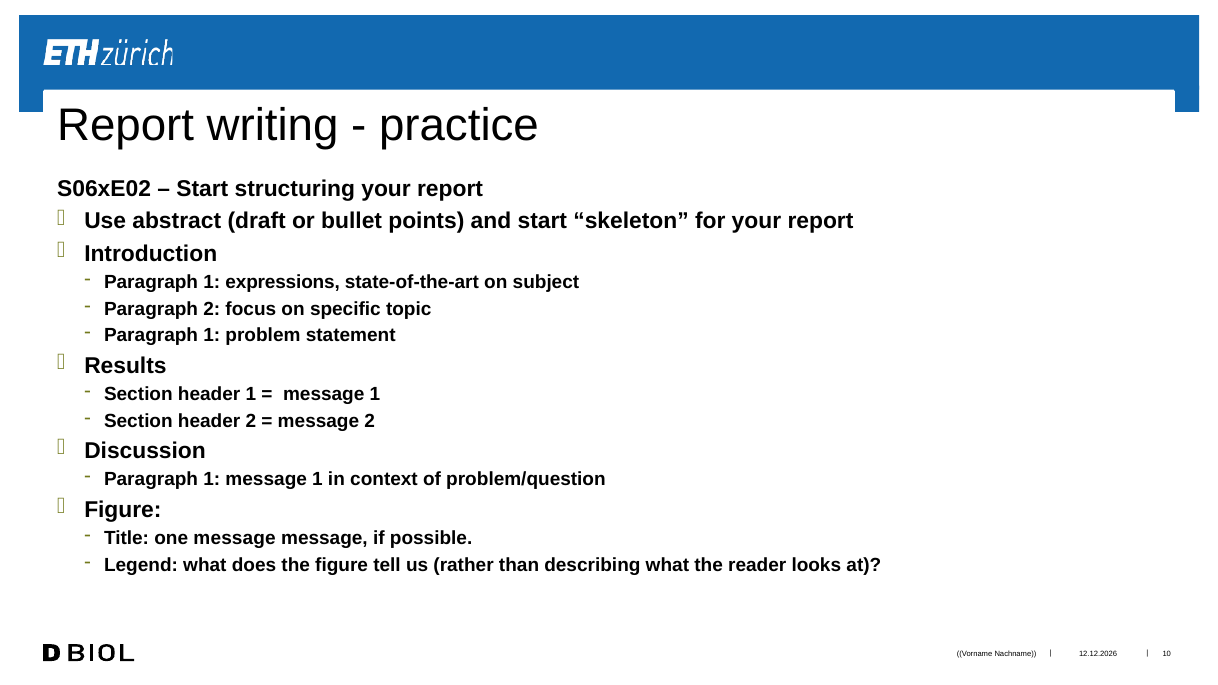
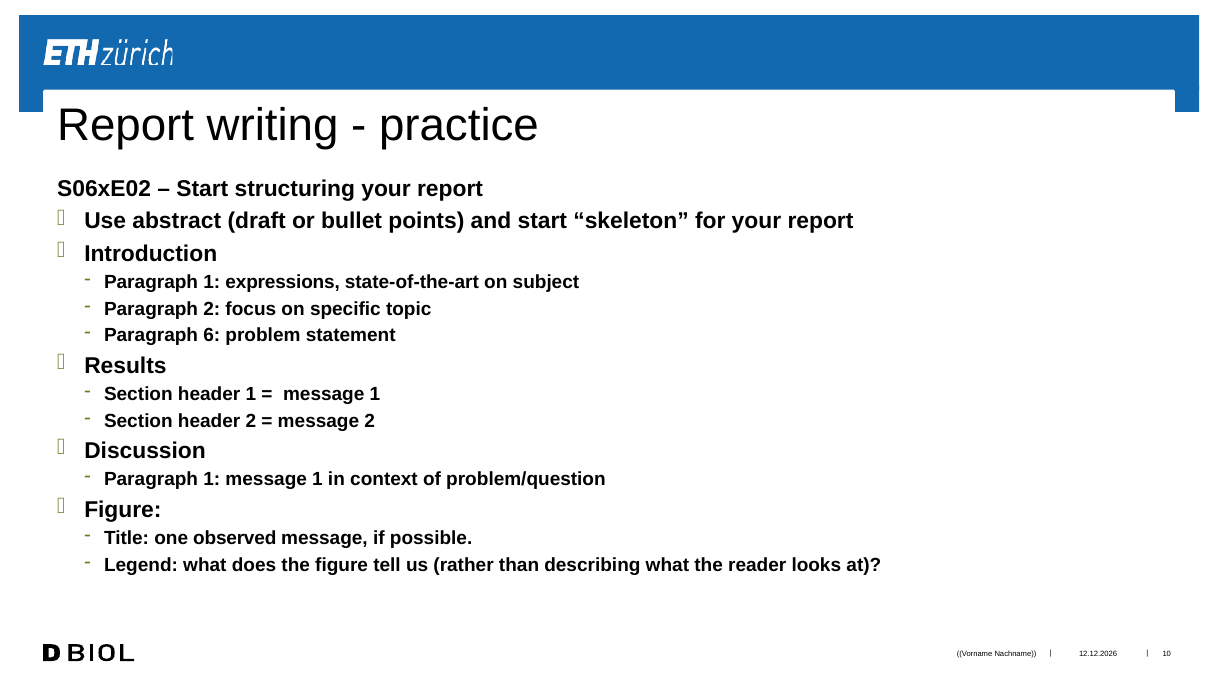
1 at (212, 336): 1 -> 6
one message: message -> observed
